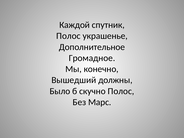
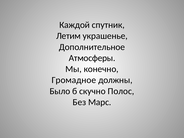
Полос at (68, 36): Полос -> Летим
Громадное: Громадное -> Атмосферы
Вышедший: Вышедший -> Громадное
